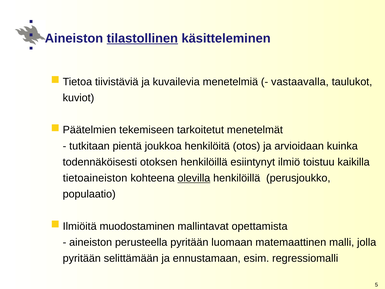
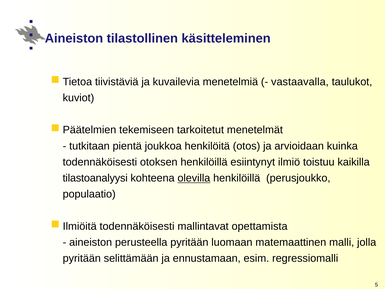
tilastollinen underline: present -> none
tietoaineiston: tietoaineiston -> tilastoanalyysi
Ilmiöitä muodostaminen: muodostaminen -> todennäköisesti
